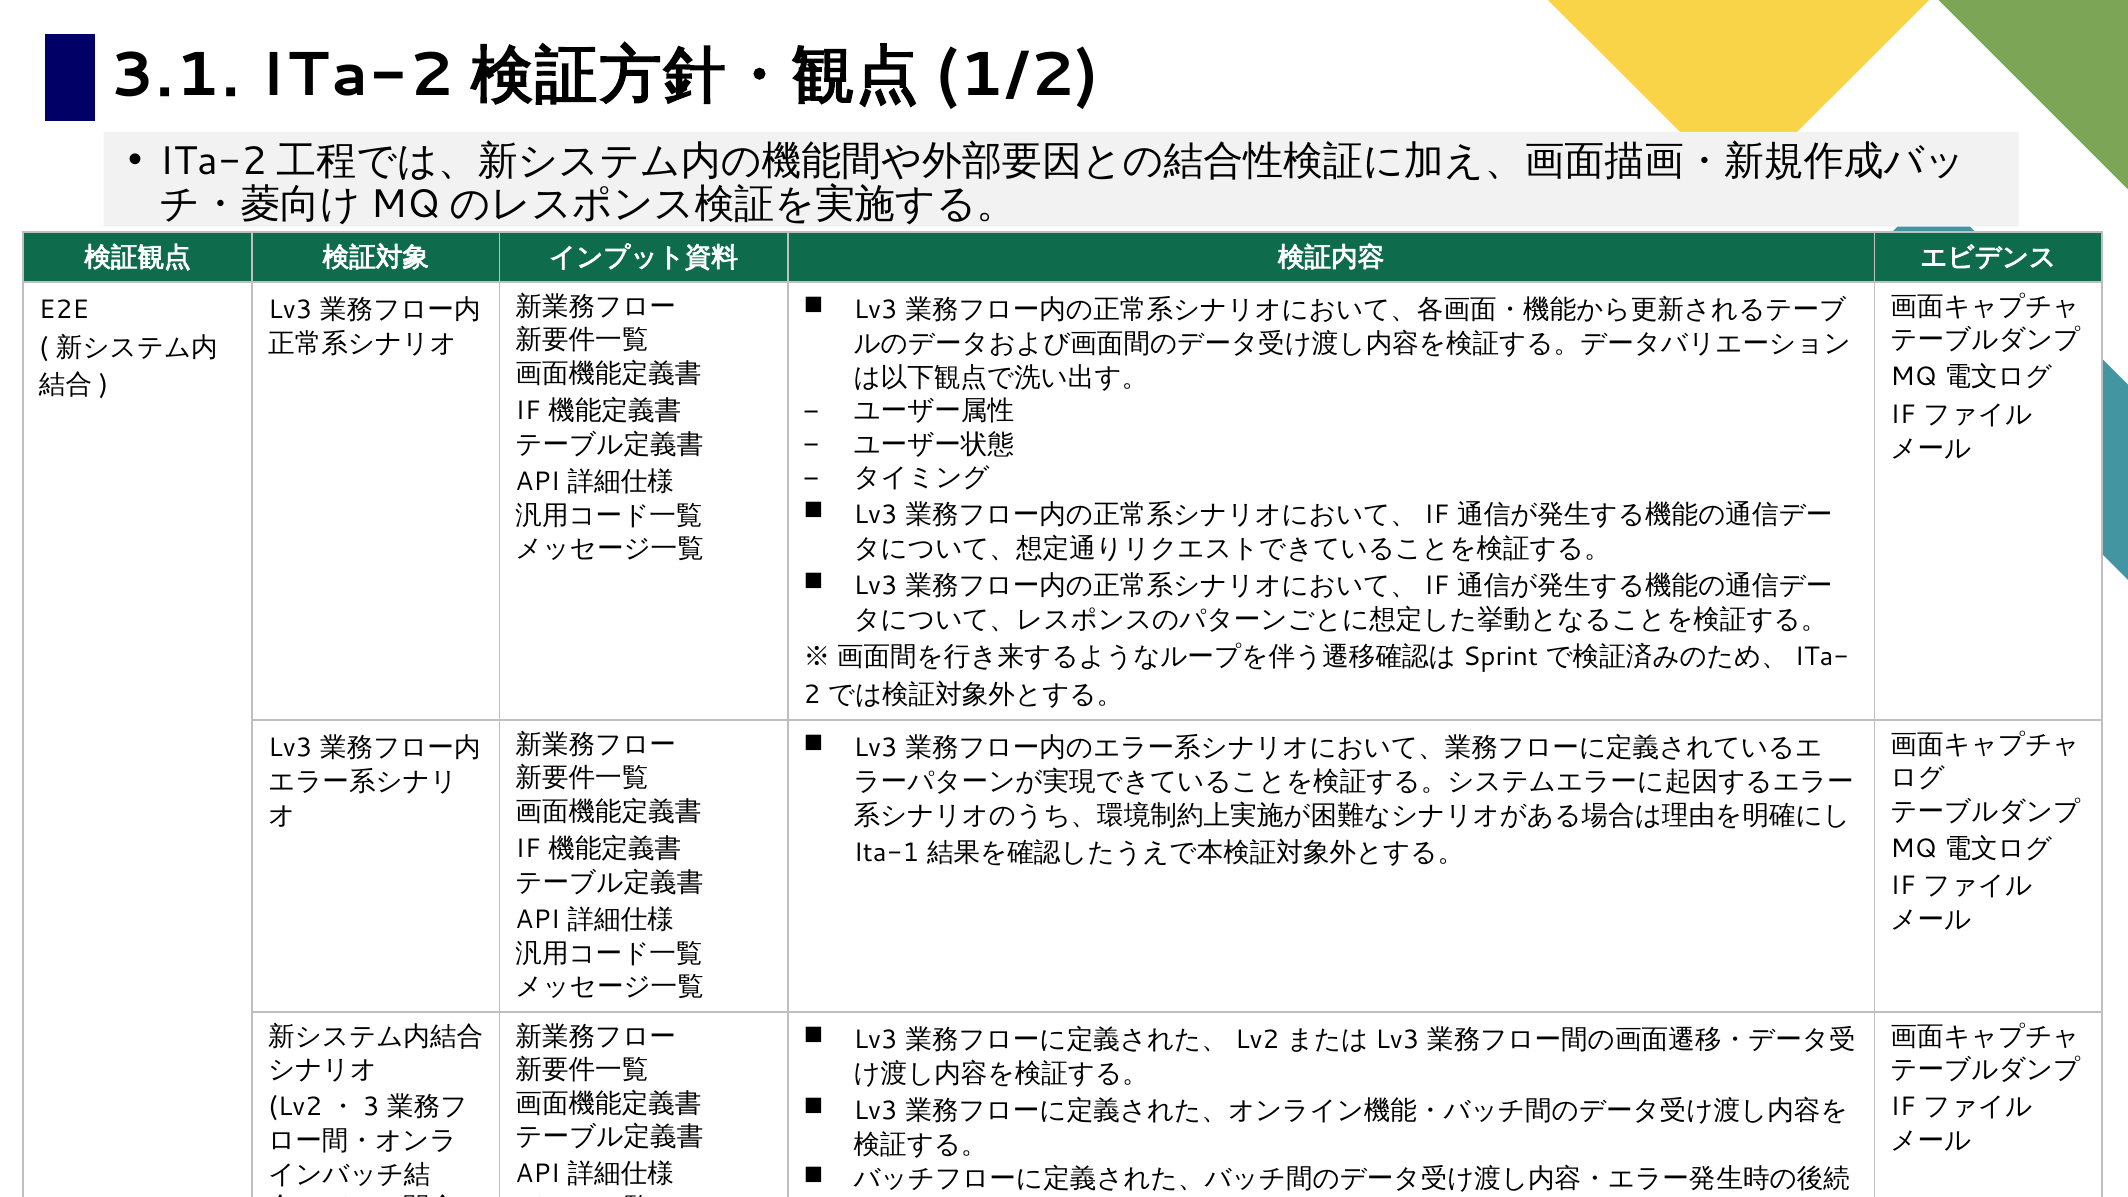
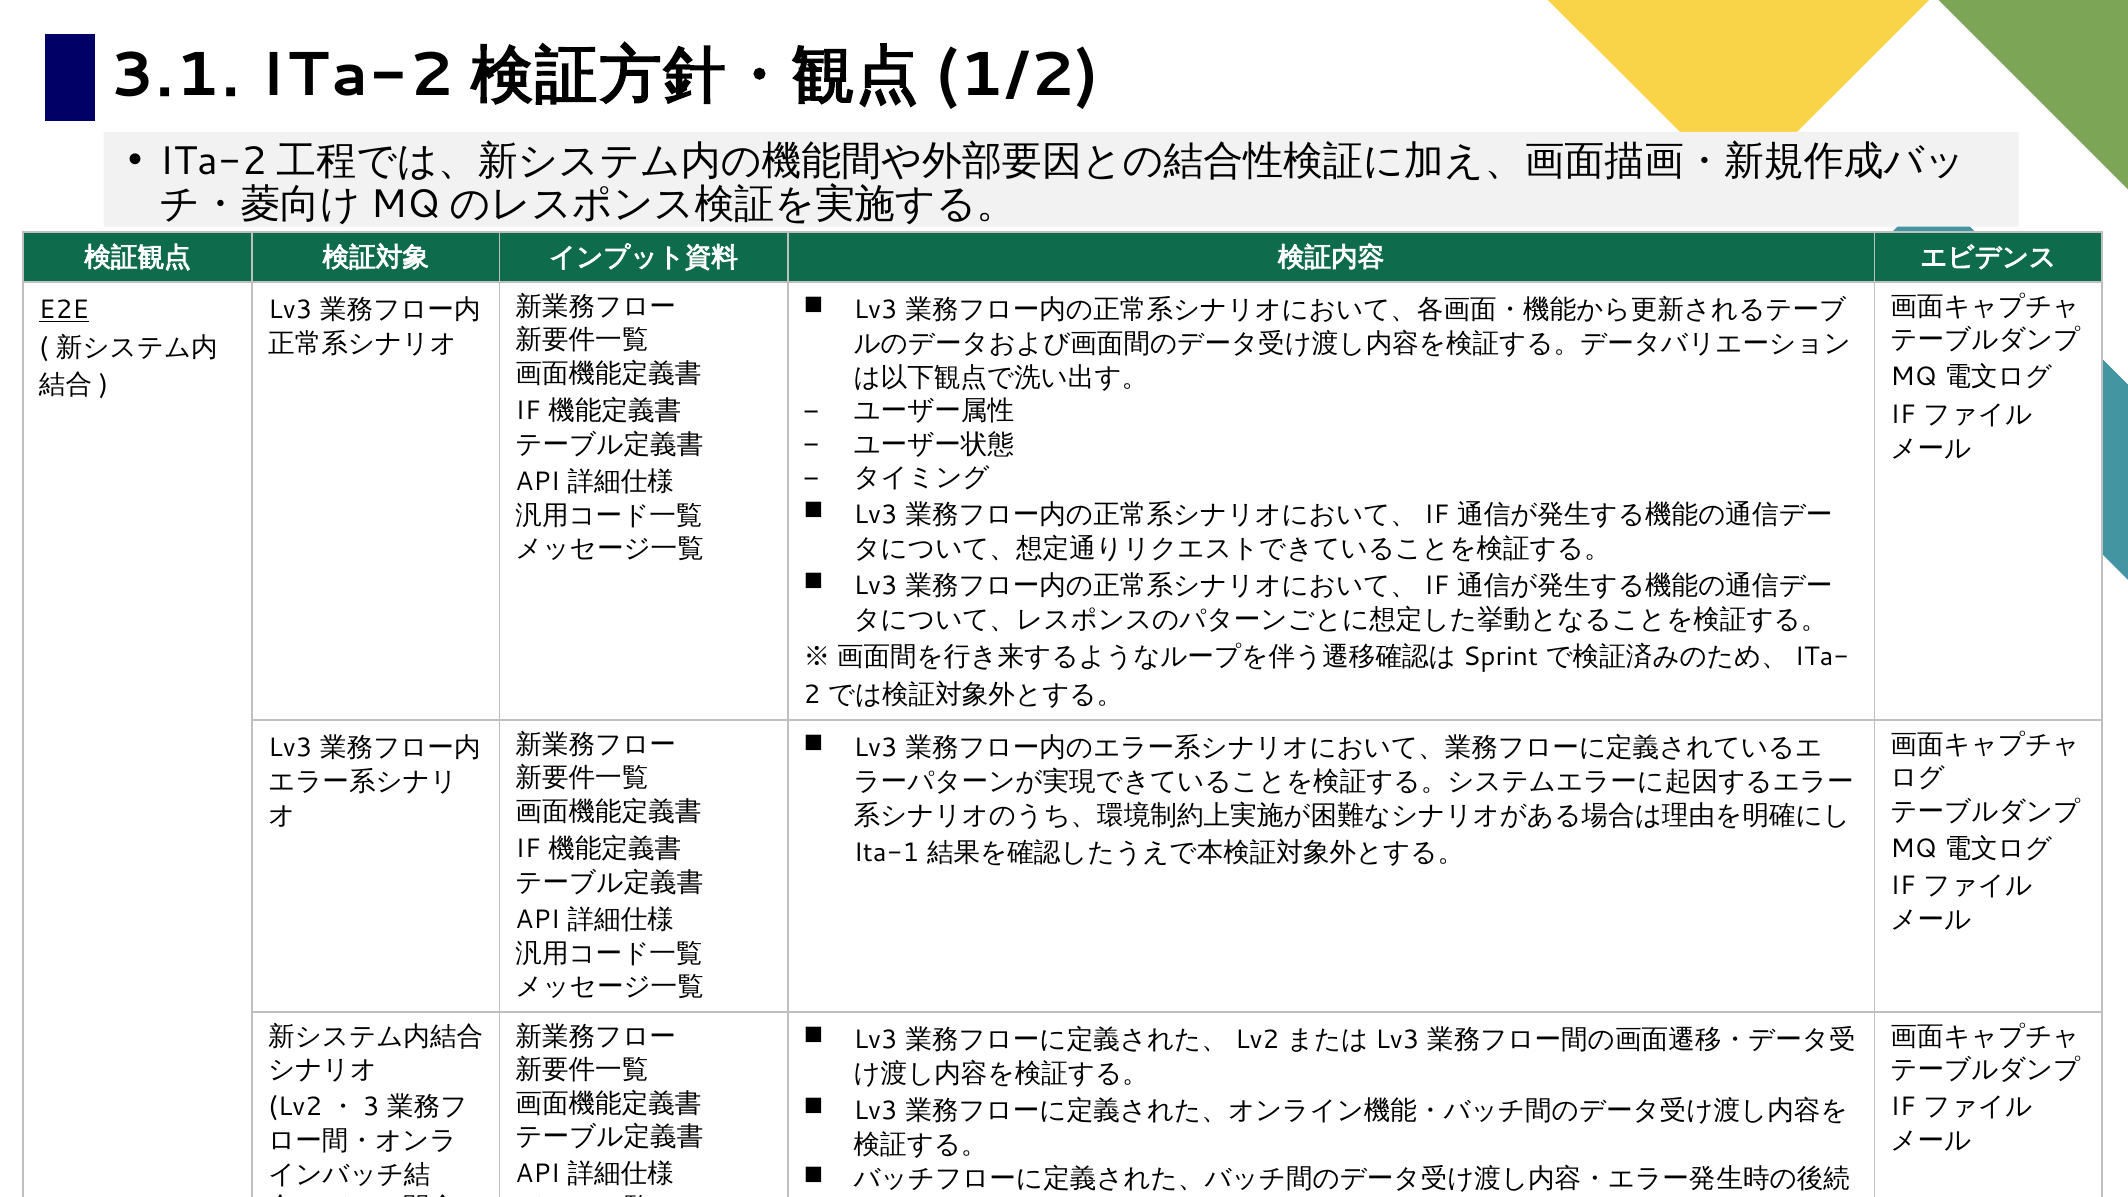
E2E underline: none -> present
